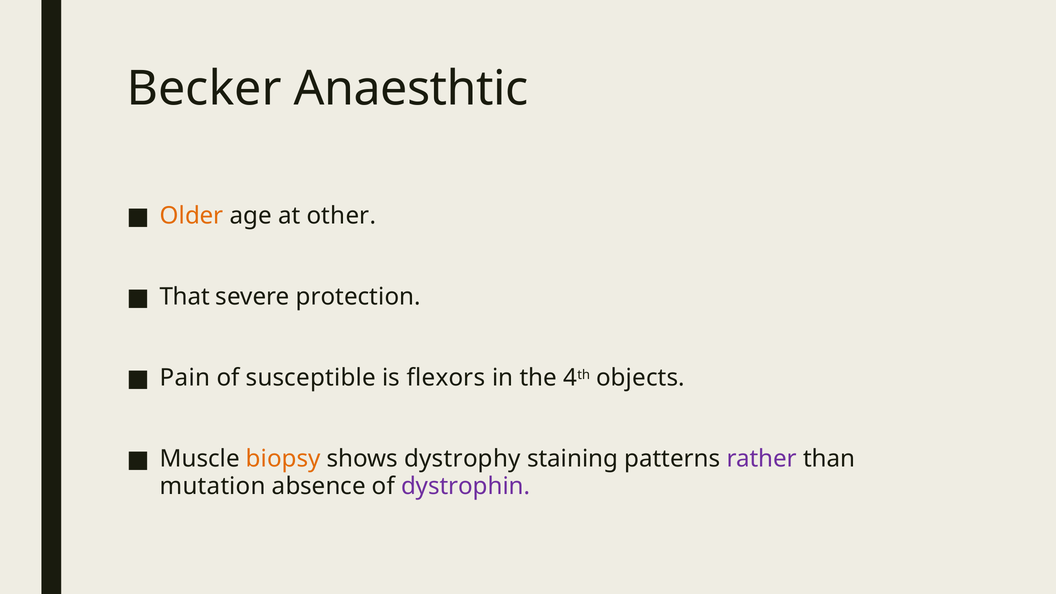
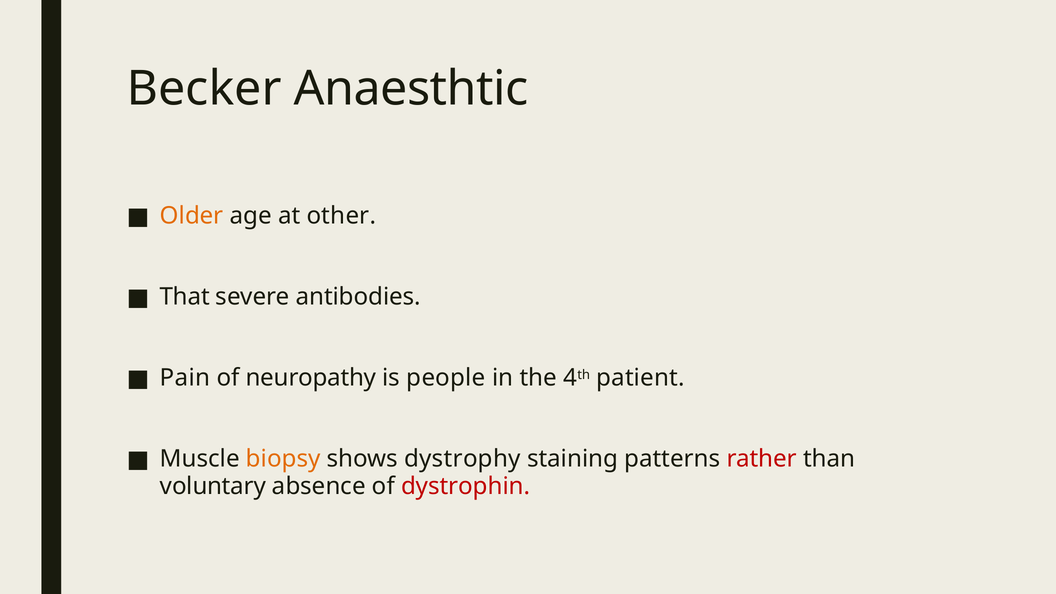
protection: protection -> antibodies
susceptible: susceptible -> neuropathy
flexors: flexors -> people
objects: objects -> patient
rather colour: purple -> red
mutation: mutation -> voluntary
dystrophin colour: purple -> red
